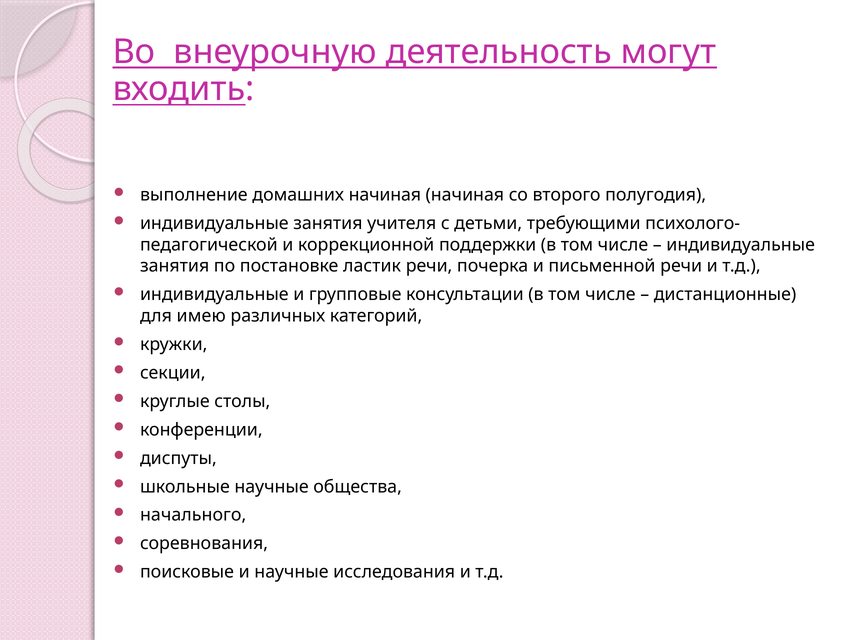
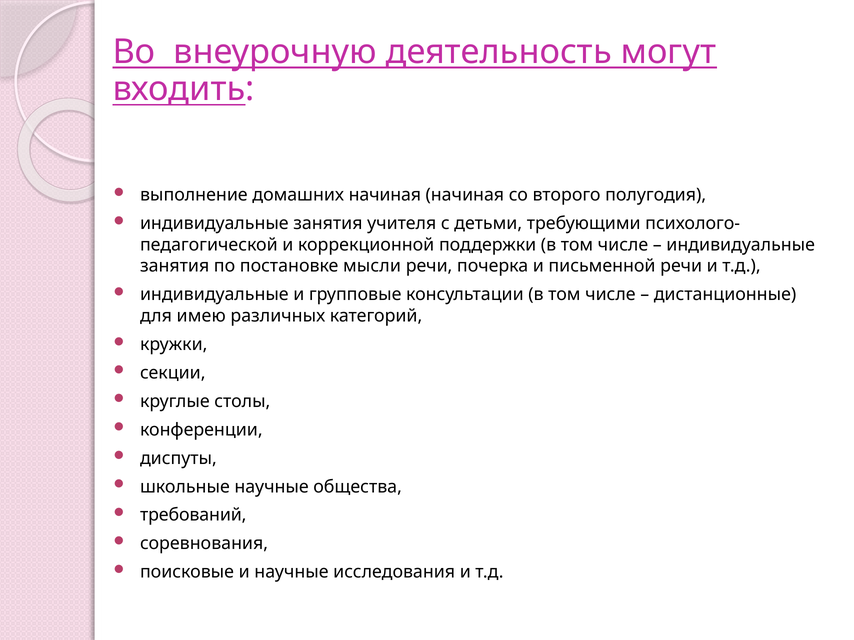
ластик: ластик -> мысли
начального: начального -> требований
